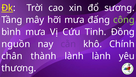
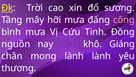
công colour: light green -> pink
Chính: Chính -> Giáng
thành: thành -> mong
